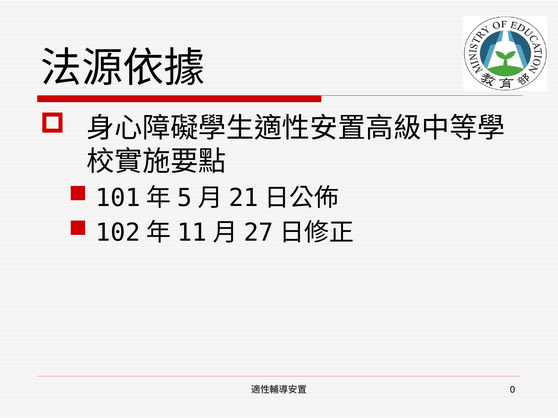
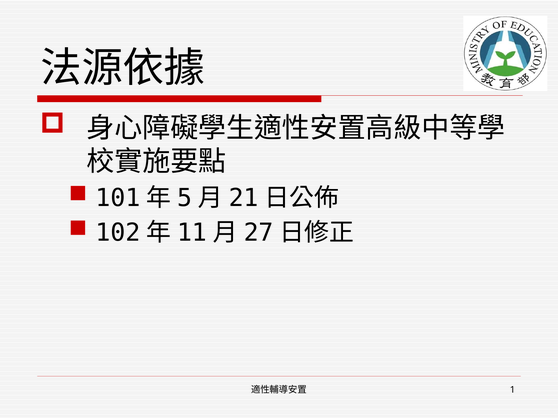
0: 0 -> 1
